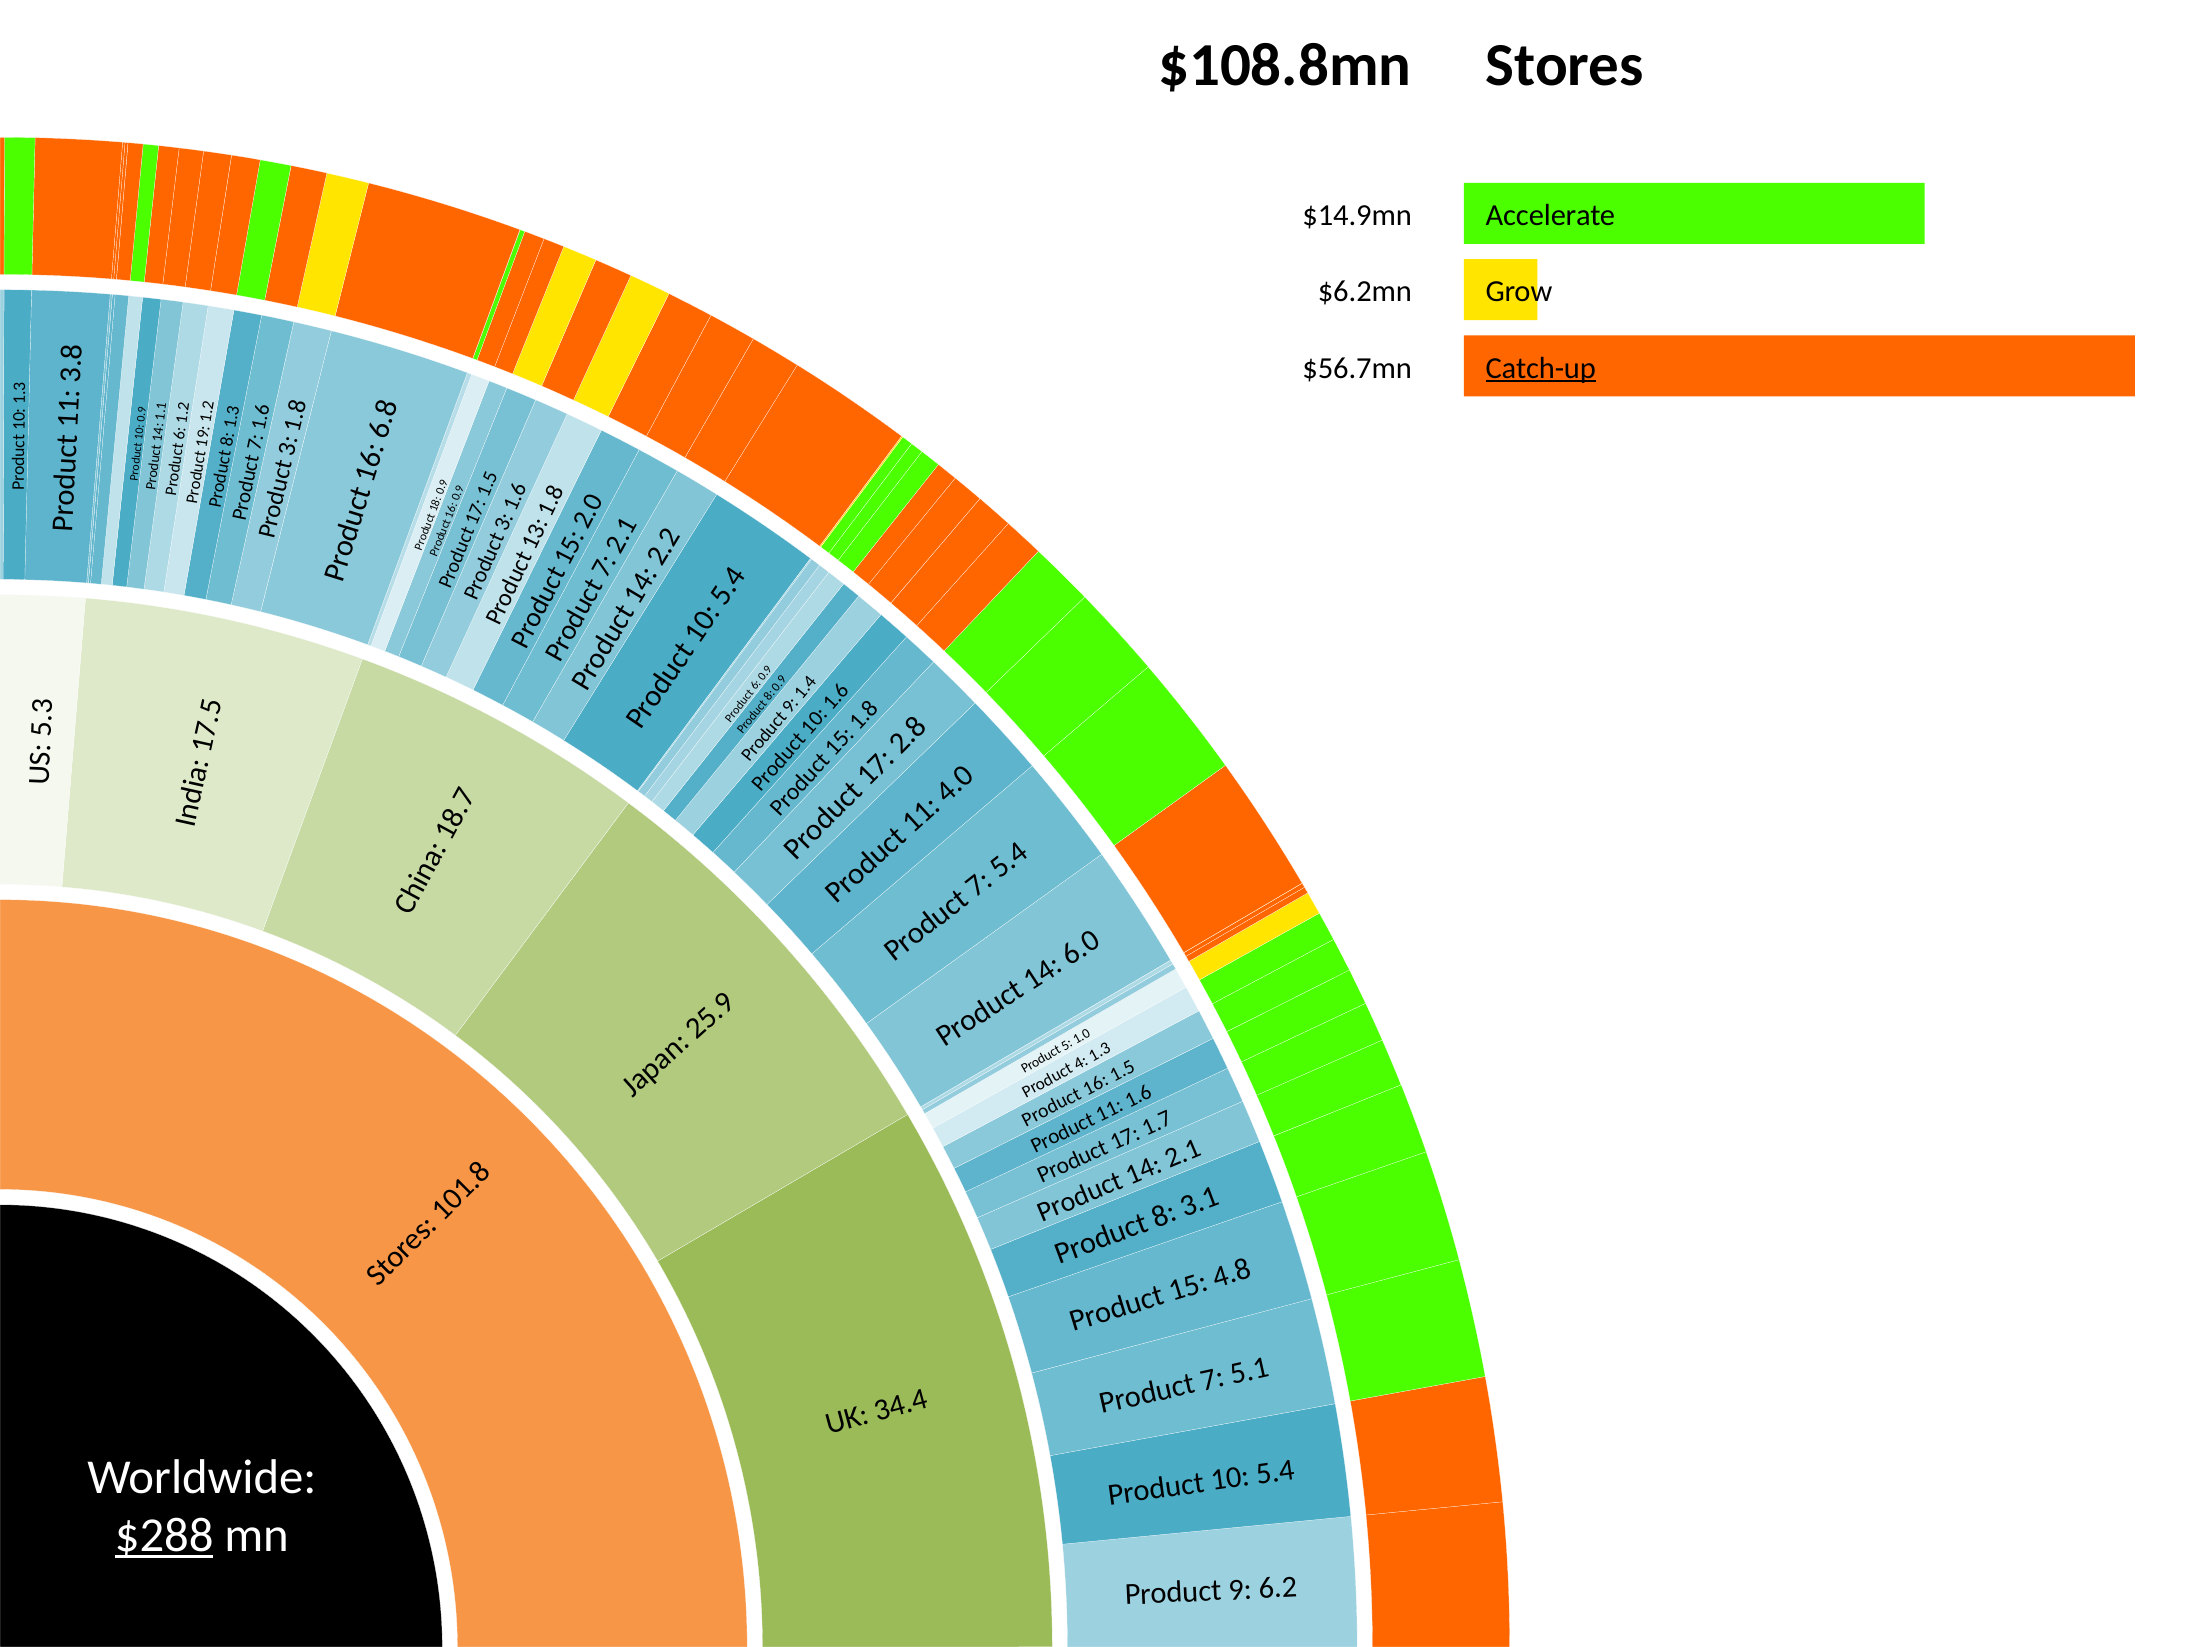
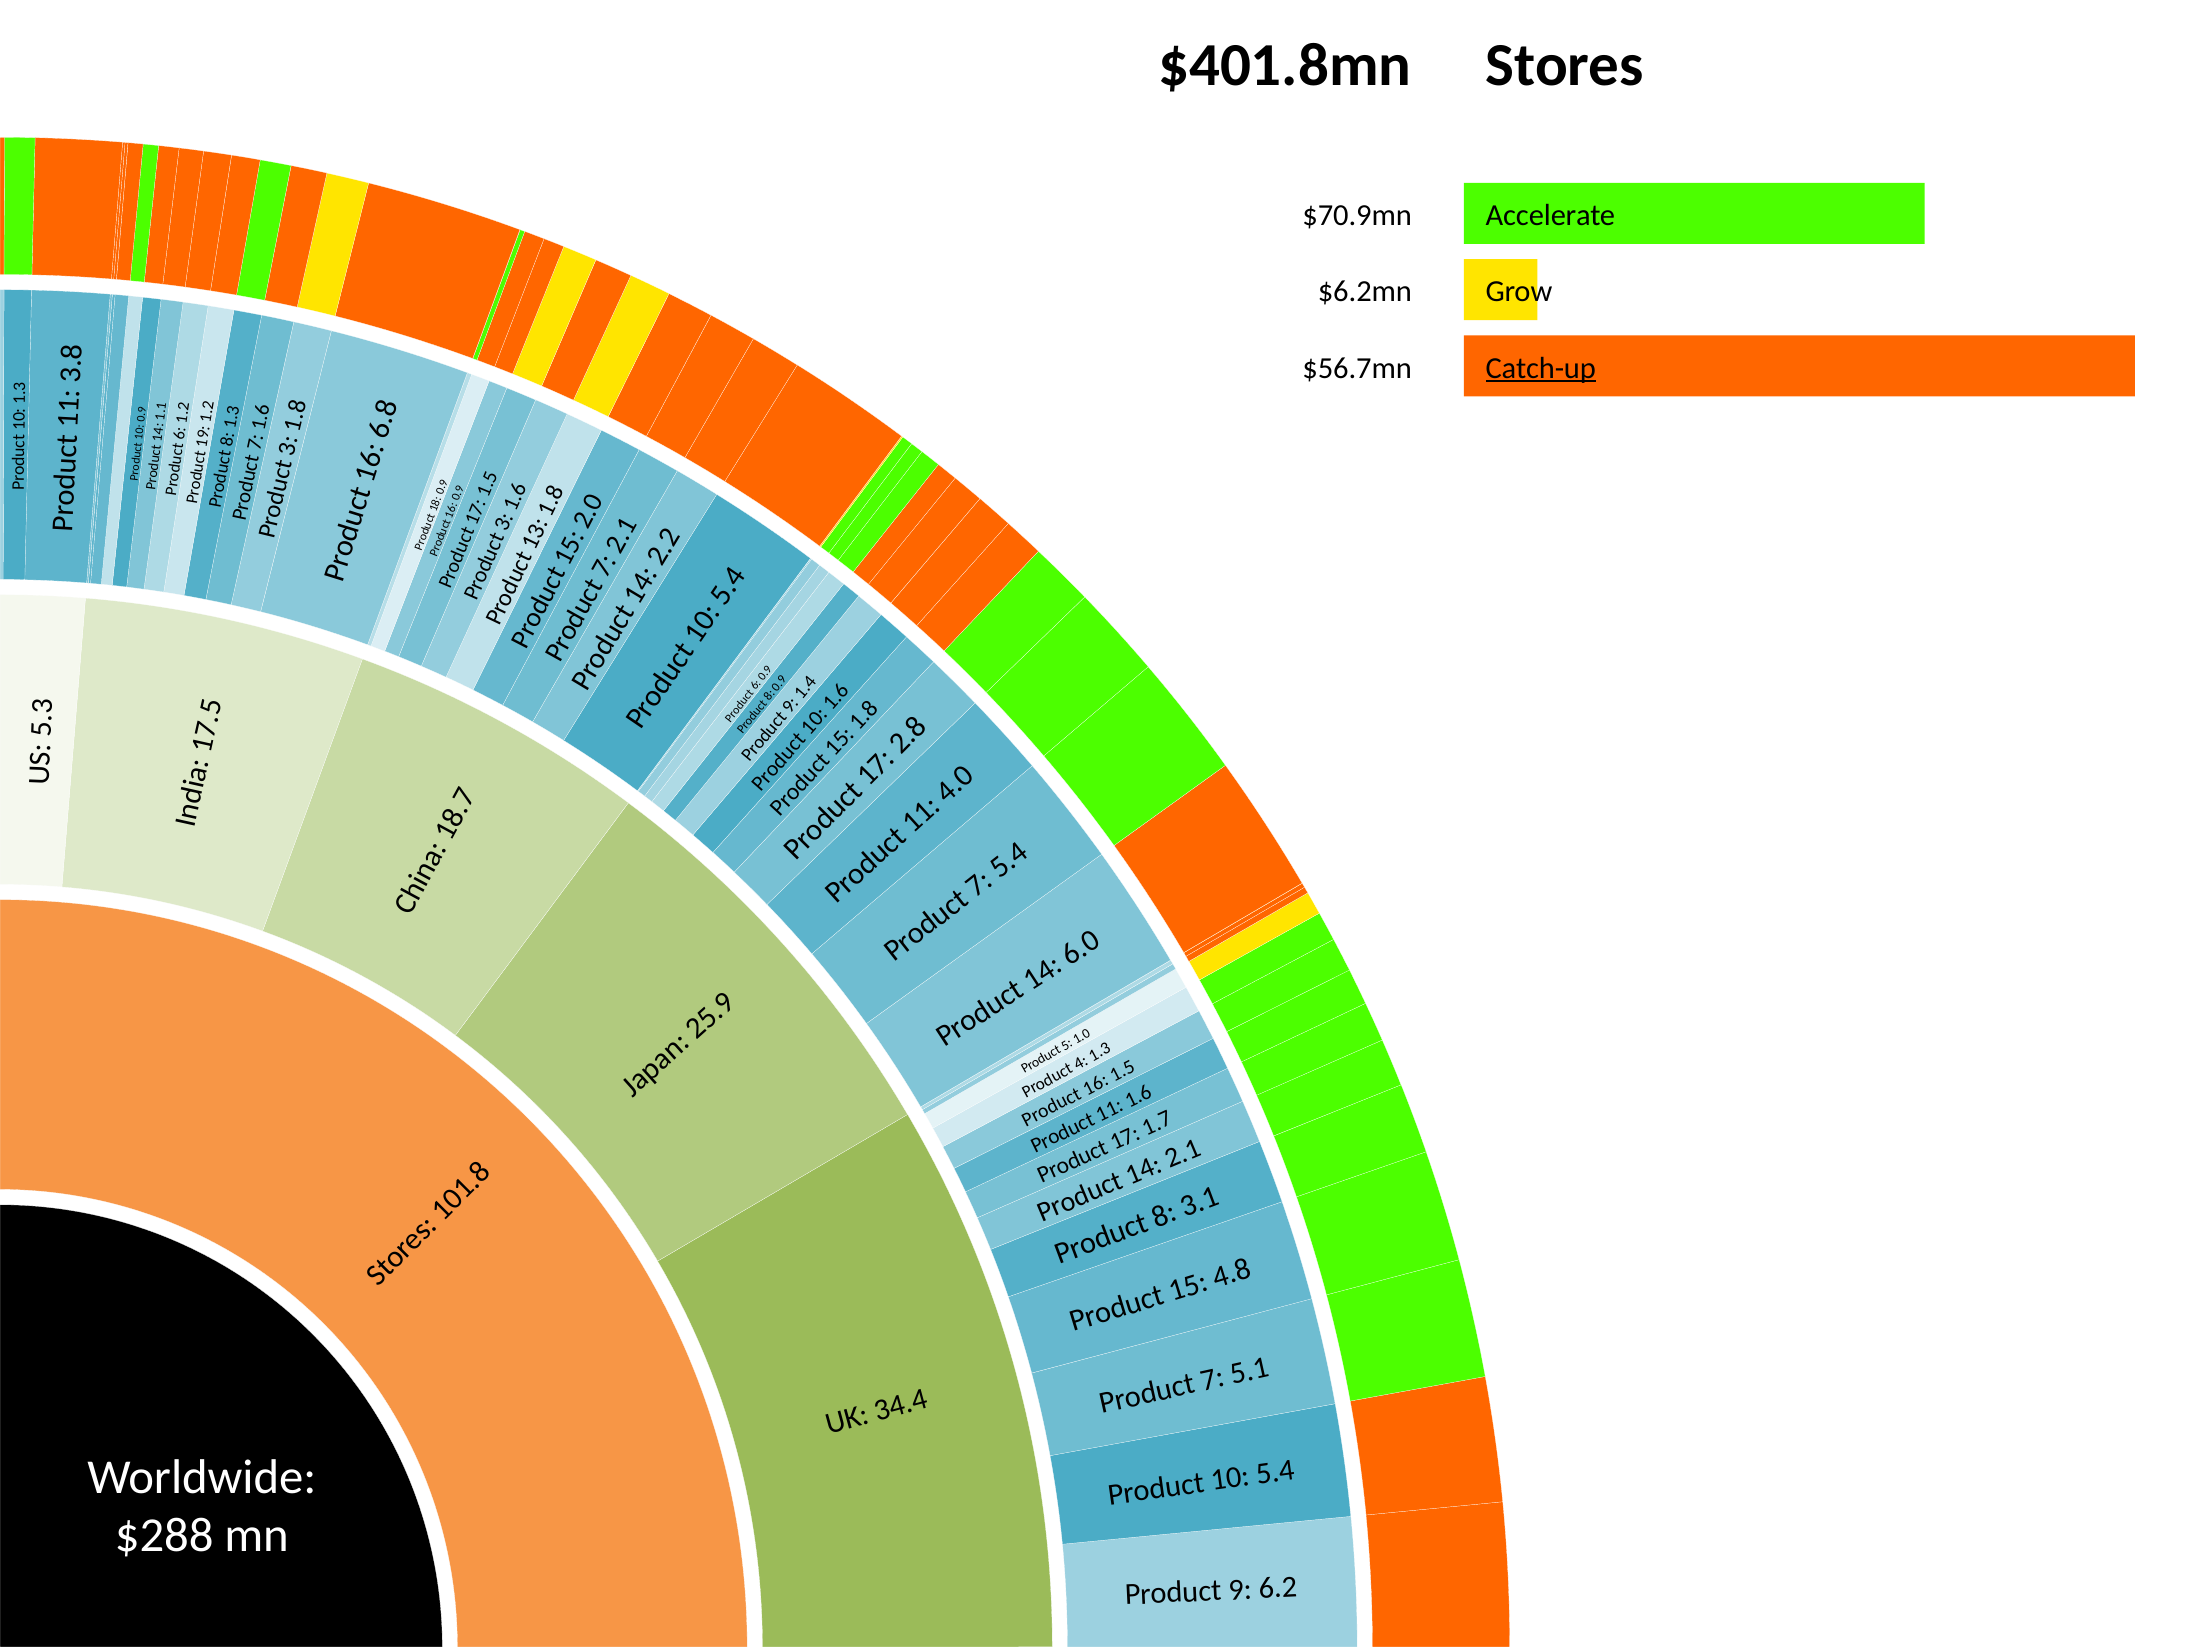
$108.8mn: $108.8mn -> $401.8mn
$14.9mn: $14.9mn -> $70.9mn
$288 underline: present -> none
